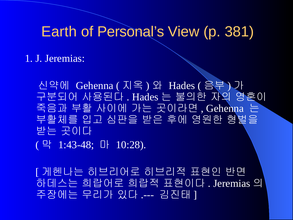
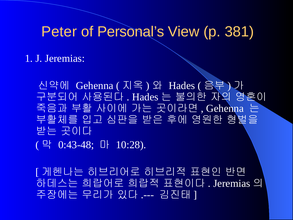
Earth: Earth -> Peter
1:43-48: 1:43-48 -> 0:43-48
